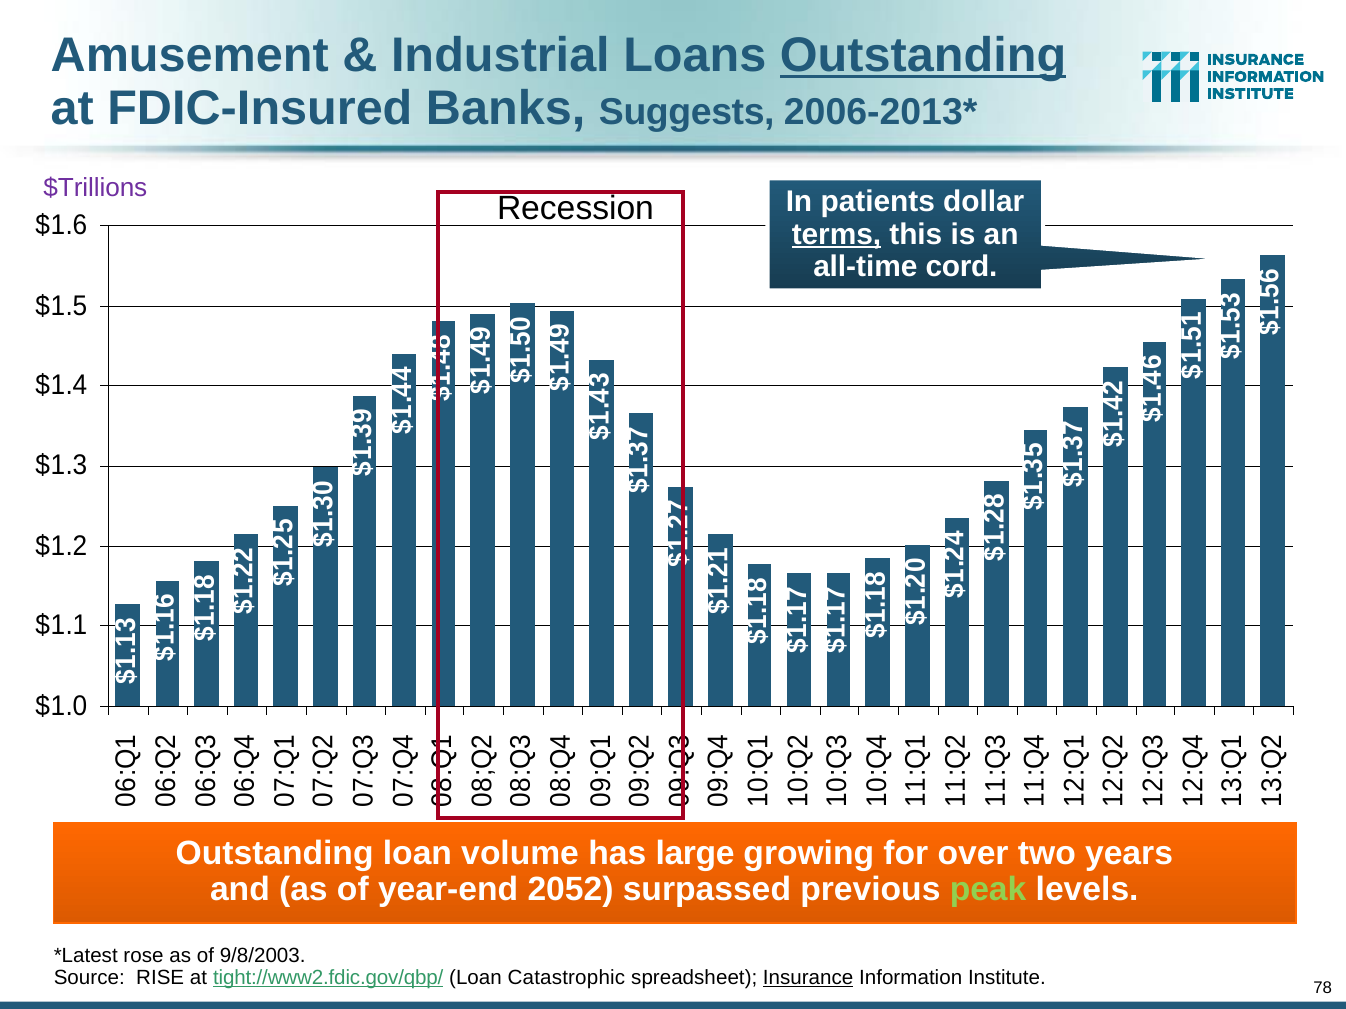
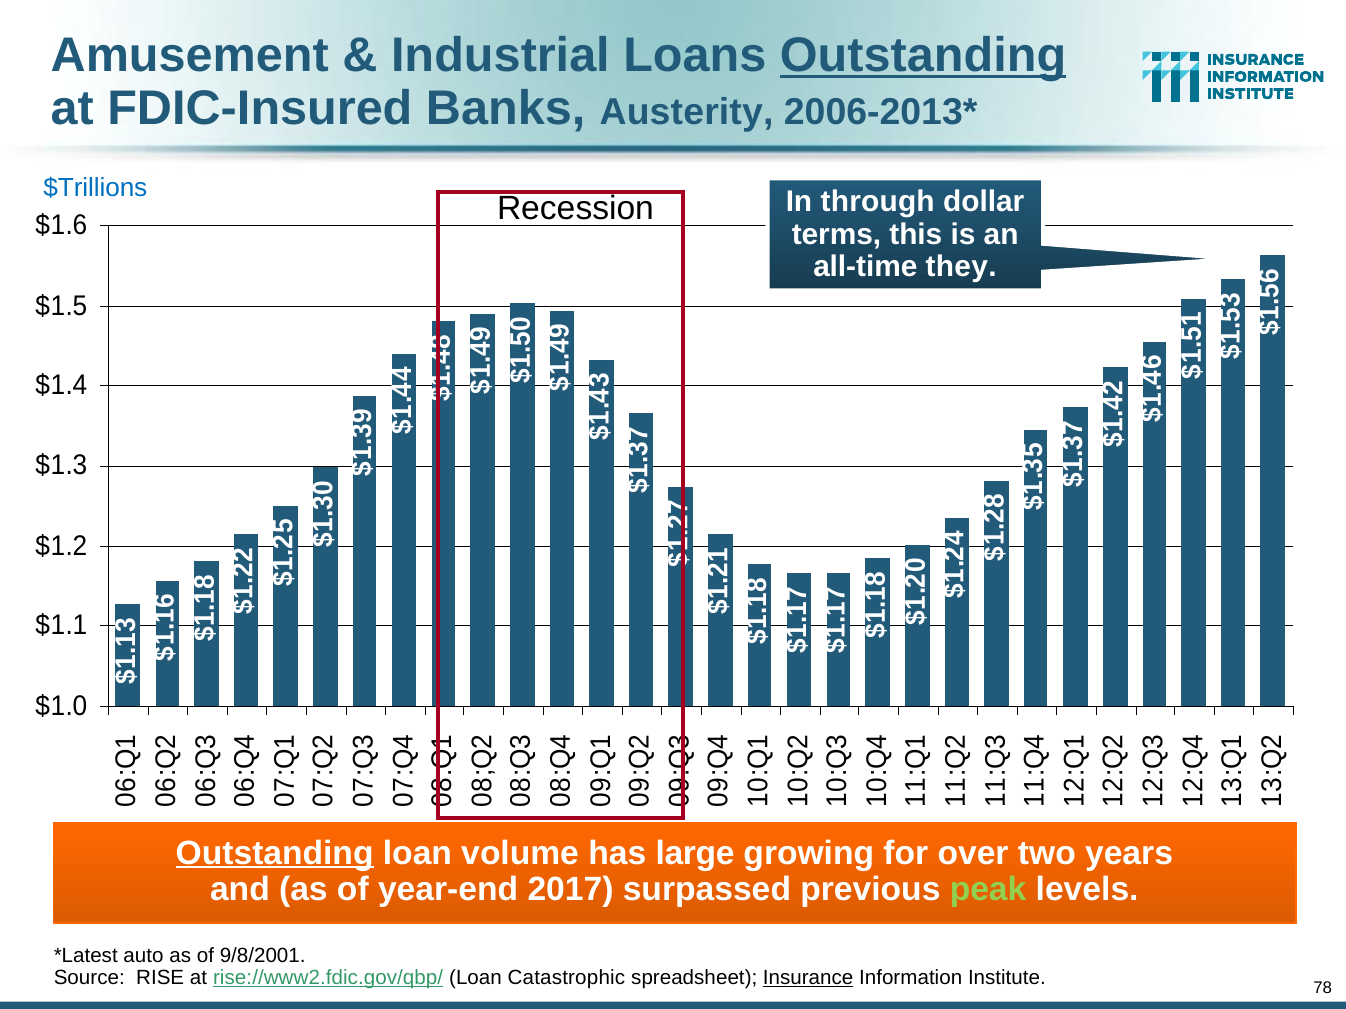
Suggests: Suggests -> Austerity
$Trillions colour: purple -> blue
patients: patients -> through
terms underline: present -> none
cord: cord -> they
Outstanding at (275, 853) underline: none -> present
2052: 2052 -> 2017
rose: rose -> auto
9/8/2003: 9/8/2003 -> 9/8/2001
tight://www2.fdic.gov/qbp/: tight://www2.fdic.gov/qbp/ -> rise://www2.fdic.gov/qbp/
